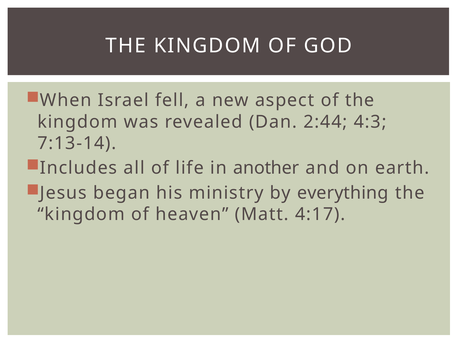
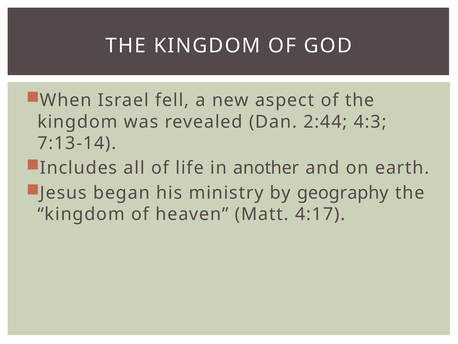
everything: everything -> geography
